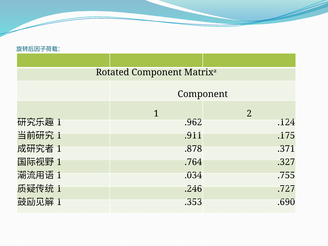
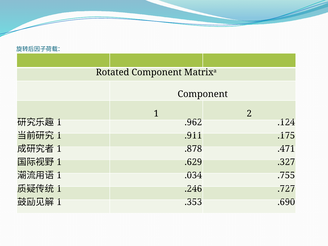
.371: .371 -> .471
.764: .764 -> .629
